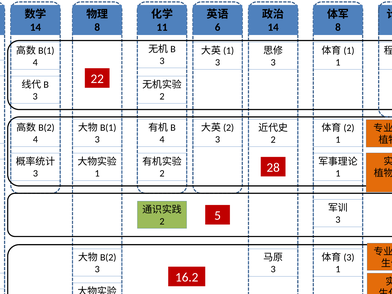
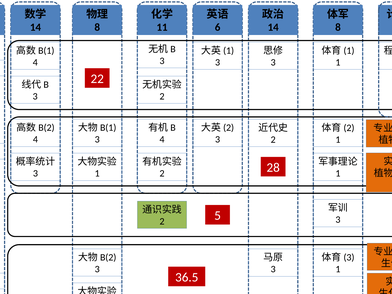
16.2: 16.2 -> 36.5
